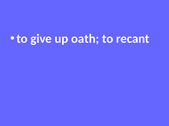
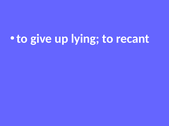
oath: oath -> lying
